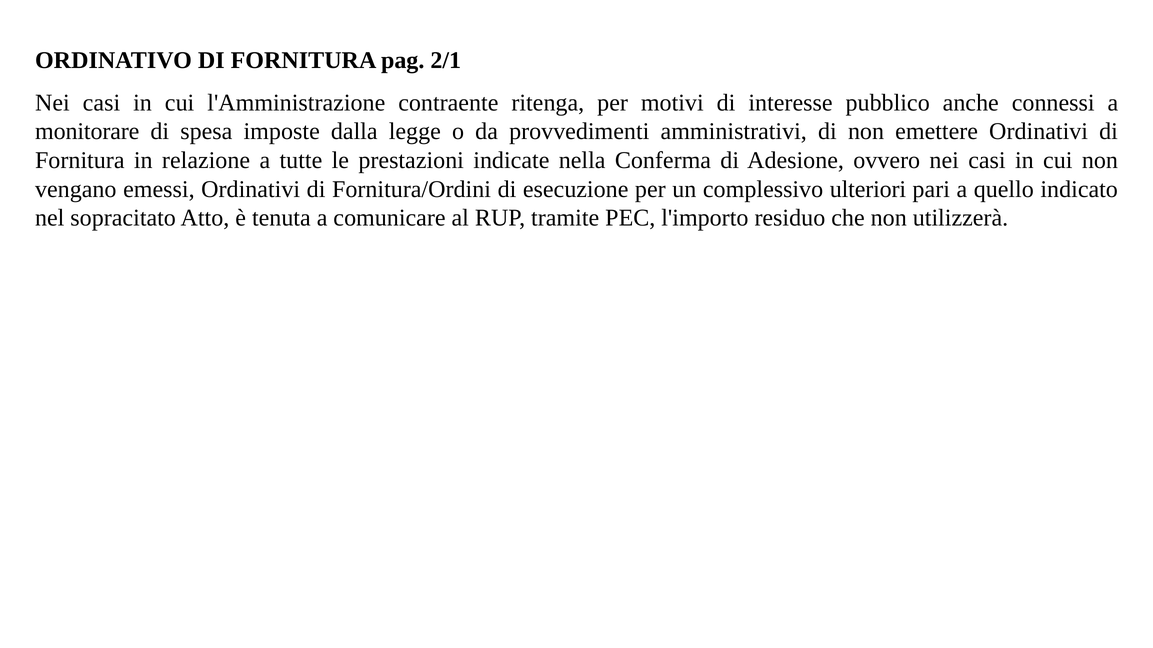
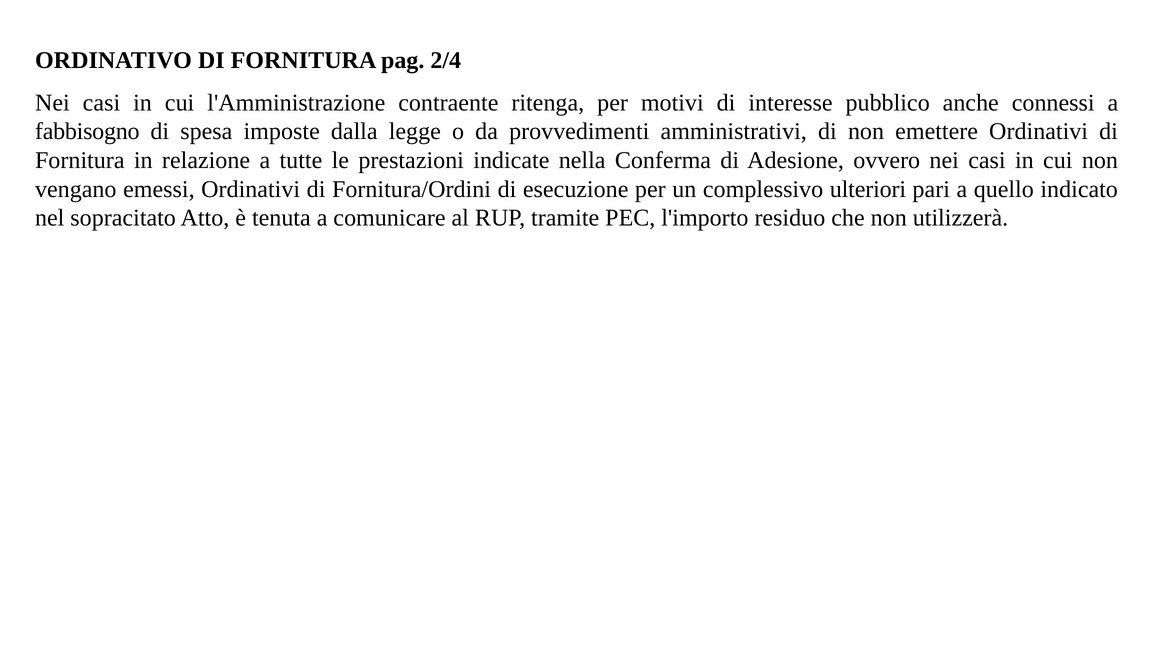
2/1: 2/1 -> 2/4
monitorare: monitorare -> fabbisogno
